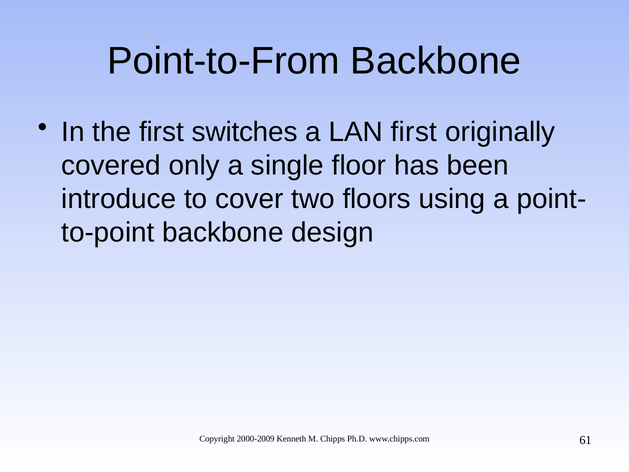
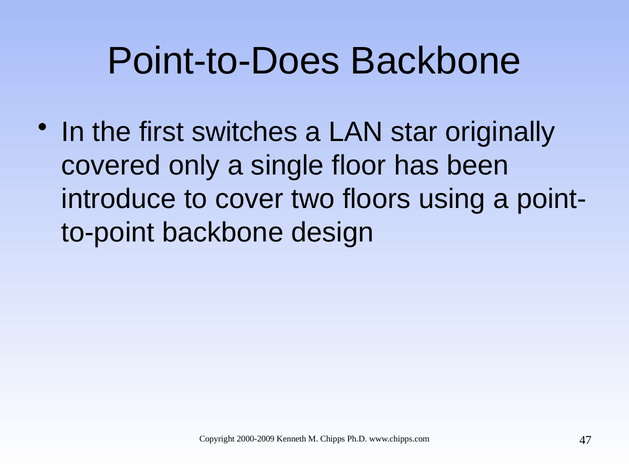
Point-to-From: Point-to-From -> Point-to-Does
LAN first: first -> star
61: 61 -> 47
